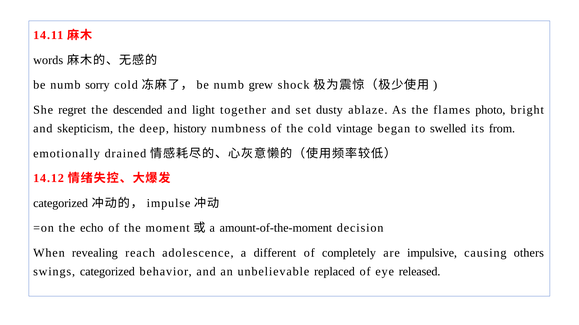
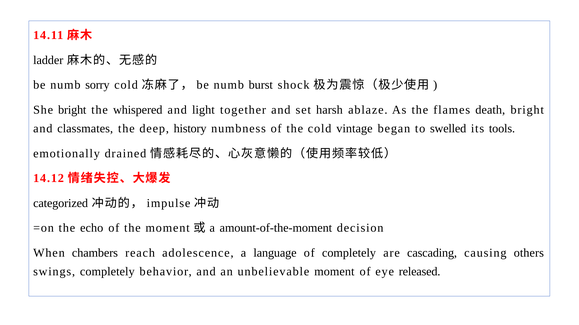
words: words -> ladder
grew: grew -> burst
She regret: regret -> bright
descended: descended -> whispered
dusty: dusty -> harsh
photo: photo -> death
skepticism: skepticism -> classmates
from: from -> tools
revealing: revealing -> chambers
different: different -> language
impulsive: impulsive -> cascading
swings categorized: categorized -> completely
unbelievable replaced: replaced -> moment
